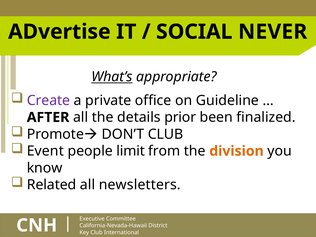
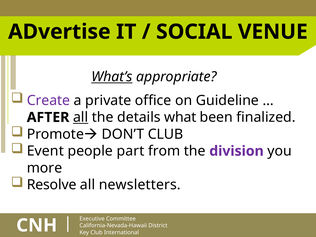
NEVER: NEVER -> VENUE
all at (81, 117) underline: none -> present
prior: prior -> what
limit: limit -> part
division colour: orange -> purple
know: know -> more
Related: Related -> Resolve
